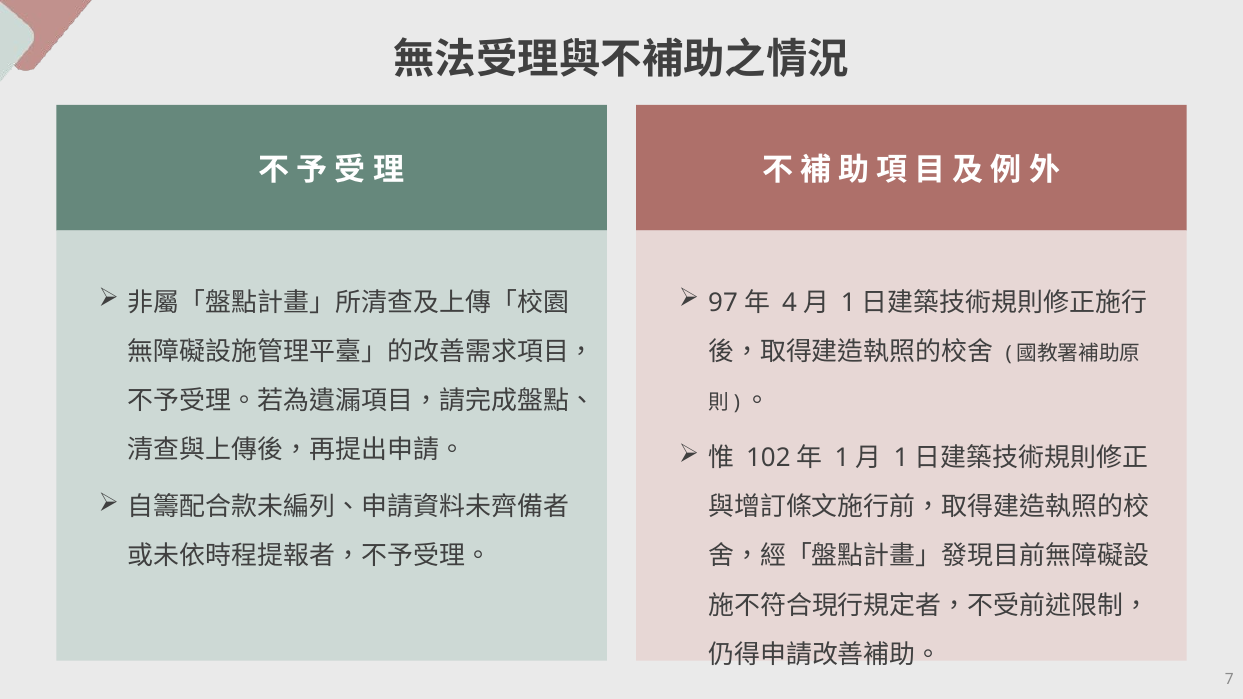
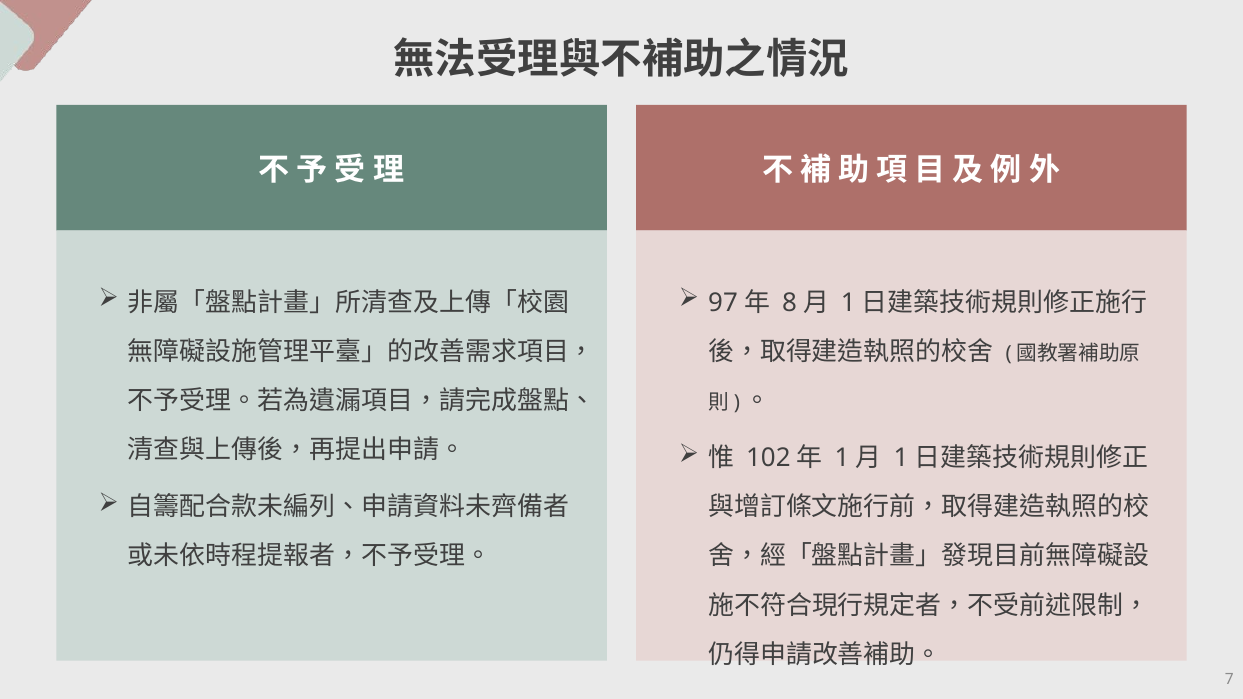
4: 4 -> 8
